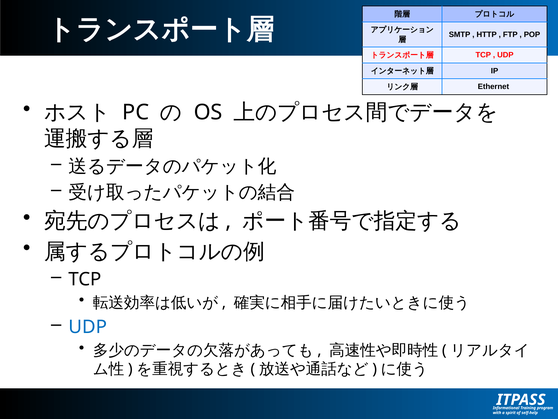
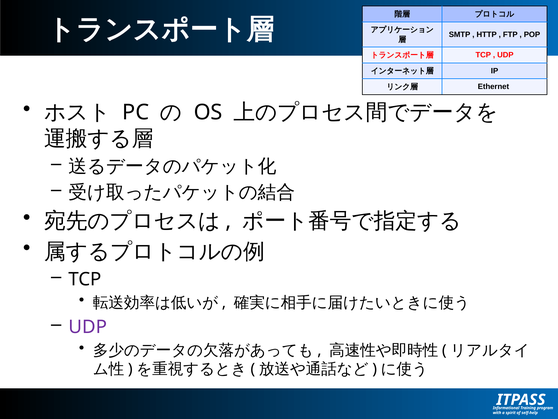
UDP at (88, 327) colour: blue -> purple
